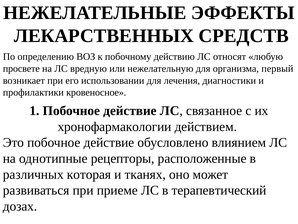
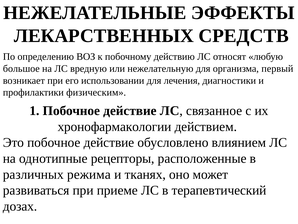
просвете: просвете -> большое
кровеносное: кровеносное -> физическим
которая: которая -> режима
